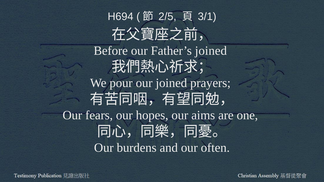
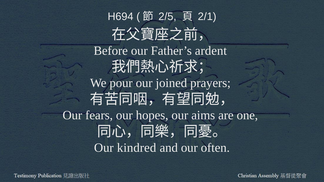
3/1: 3/1 -> 2/1
Father’s joined: joined -> ardent
burdens: burdens -> kindred
